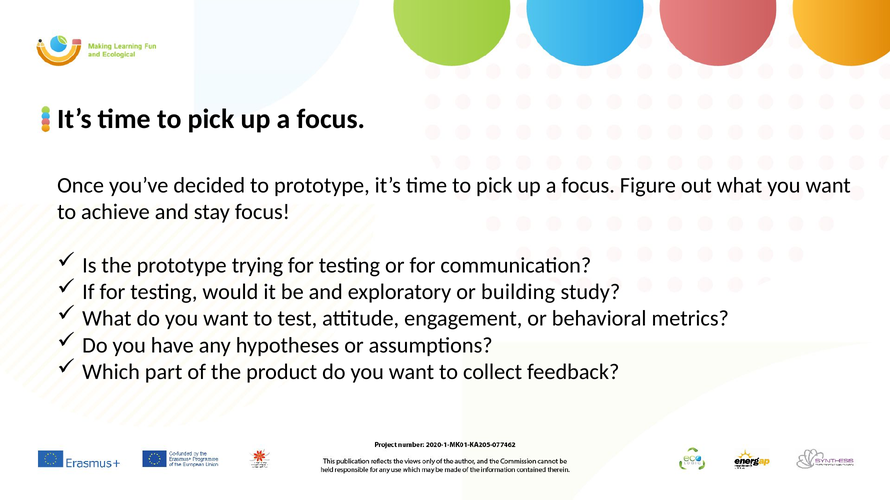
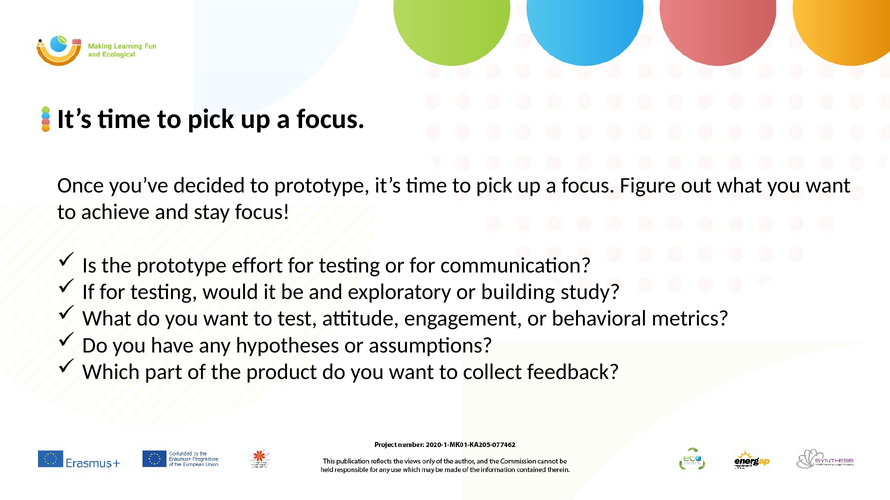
trying: trying -> effort
